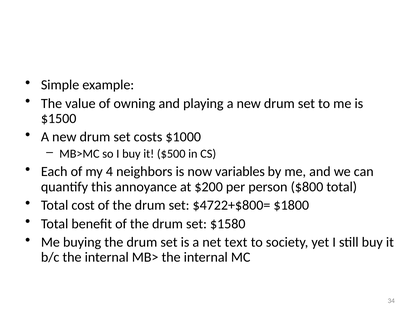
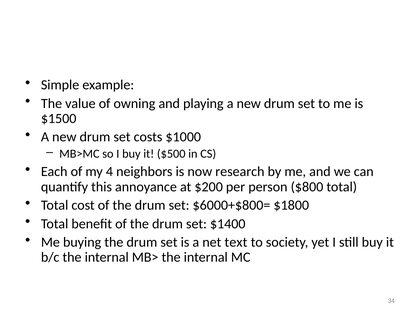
variables: variables -> research
$4722+$800=: $4722+$800= -> $6000+$800=
$1580: $1580 -> $1400
